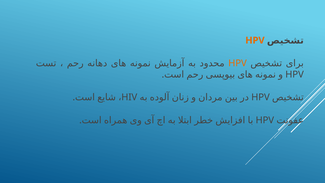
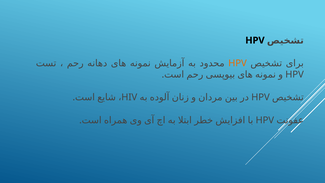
HPV at (255, 40) colour: orange -> black
